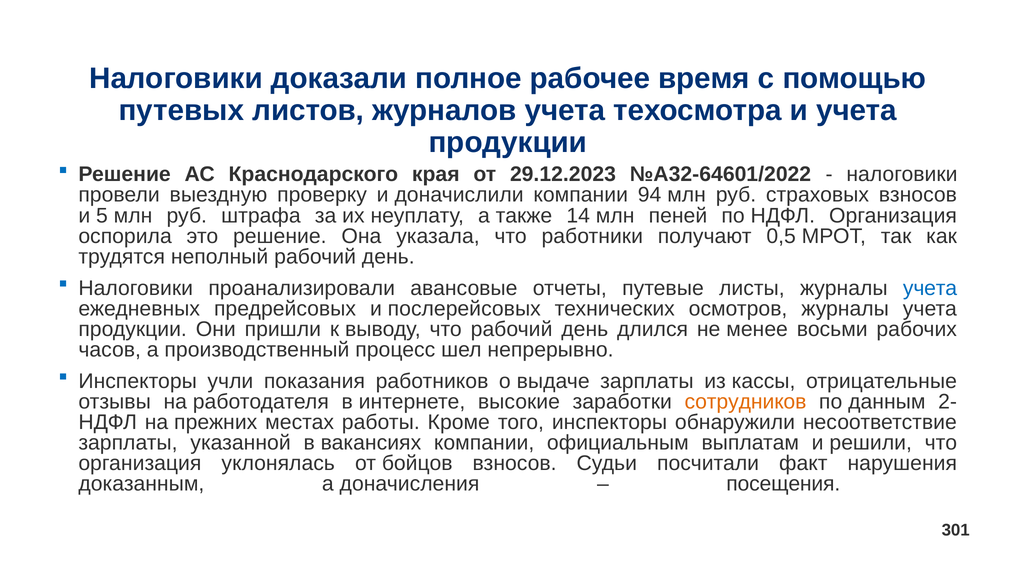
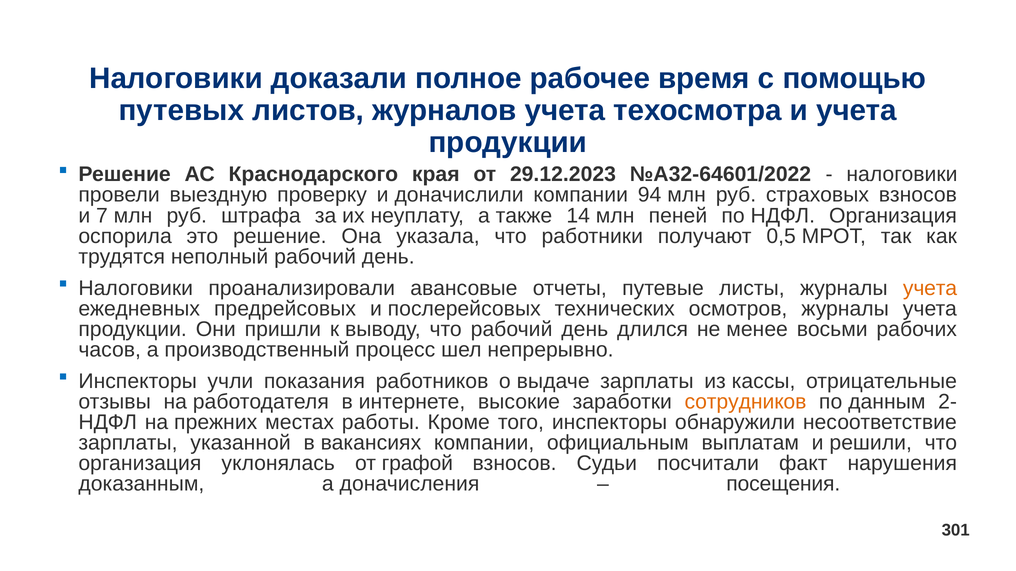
5: 5 -> 7
учета at (930, 288) colour: blue -> orange
бойцов: бойцов -> графой
